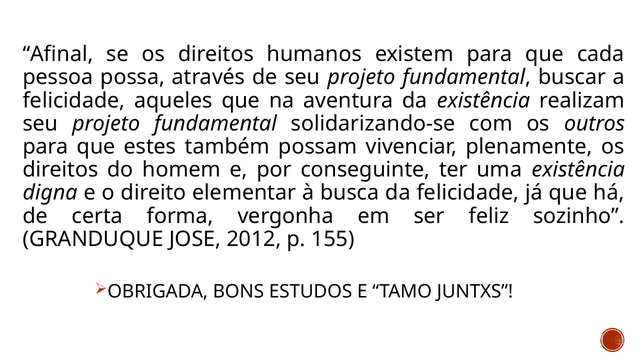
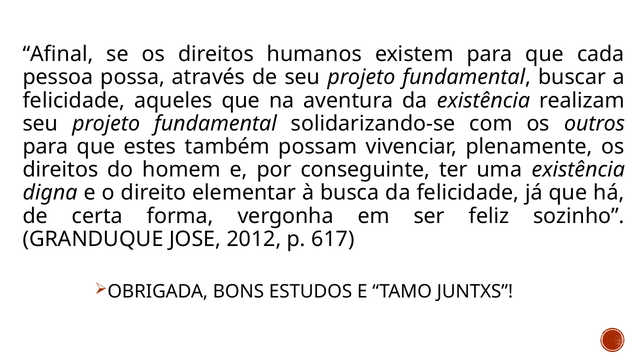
155: 155 -> 617
